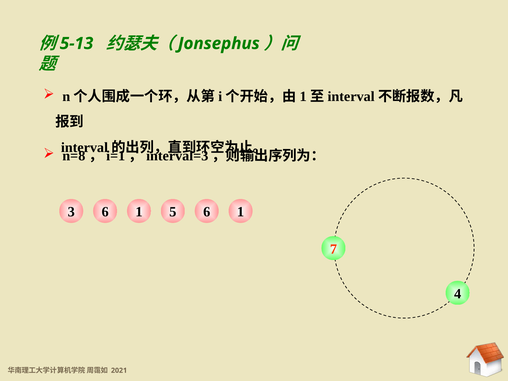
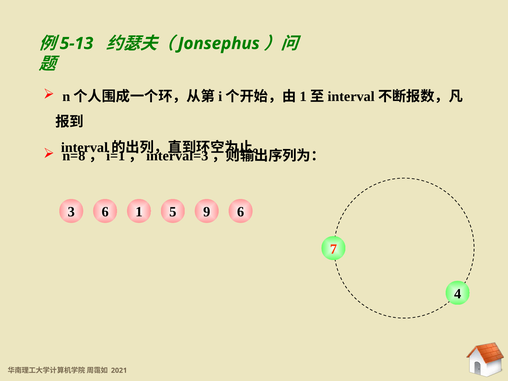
1 6: 6 -> 9
6 1: 1 -> 6
